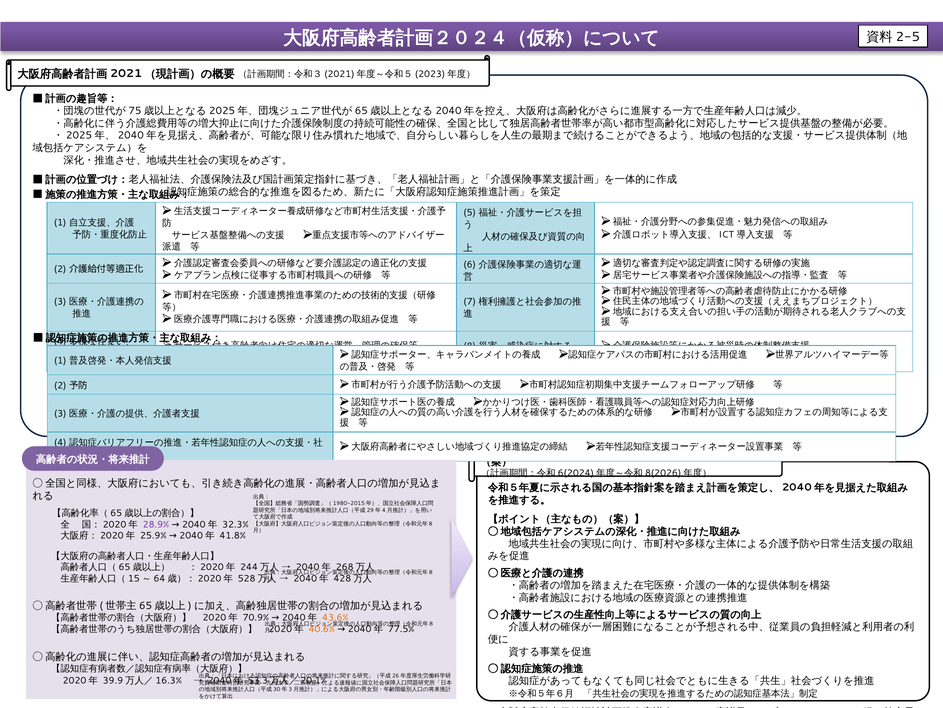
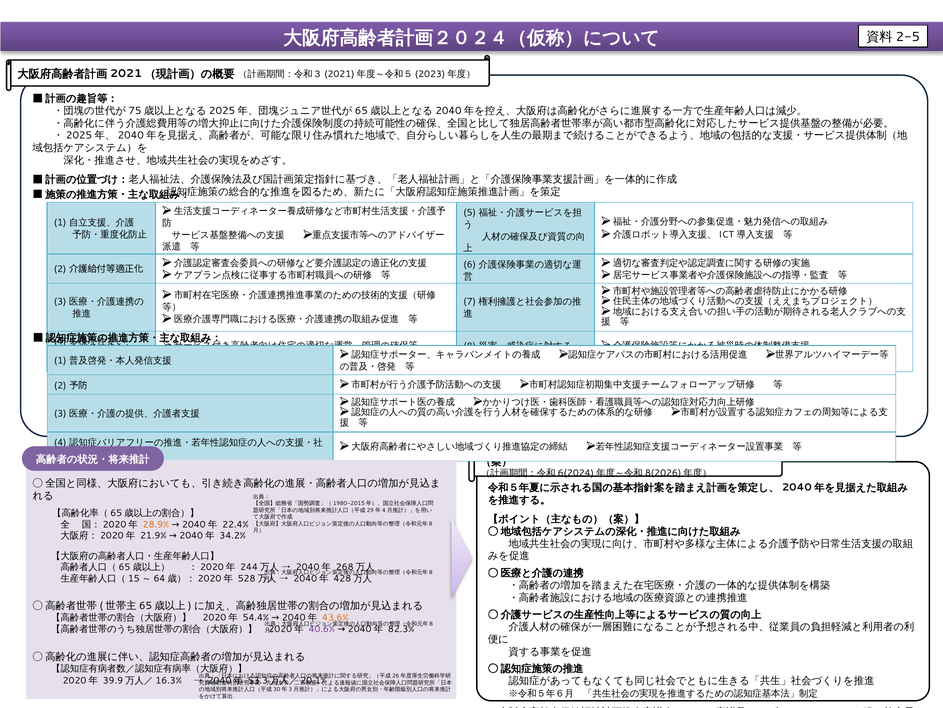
32.3%: 32.3% -> 22.4%
28.9% colour: purple -> orange
41.8%: 41.8% -> 34.2%
25.9%: 25.9% -> 21.9%
70.9%: 70.9% -> 54.4%
77.5%: 77.5% -> 82.3%
40.6% colour: orange -> purple
